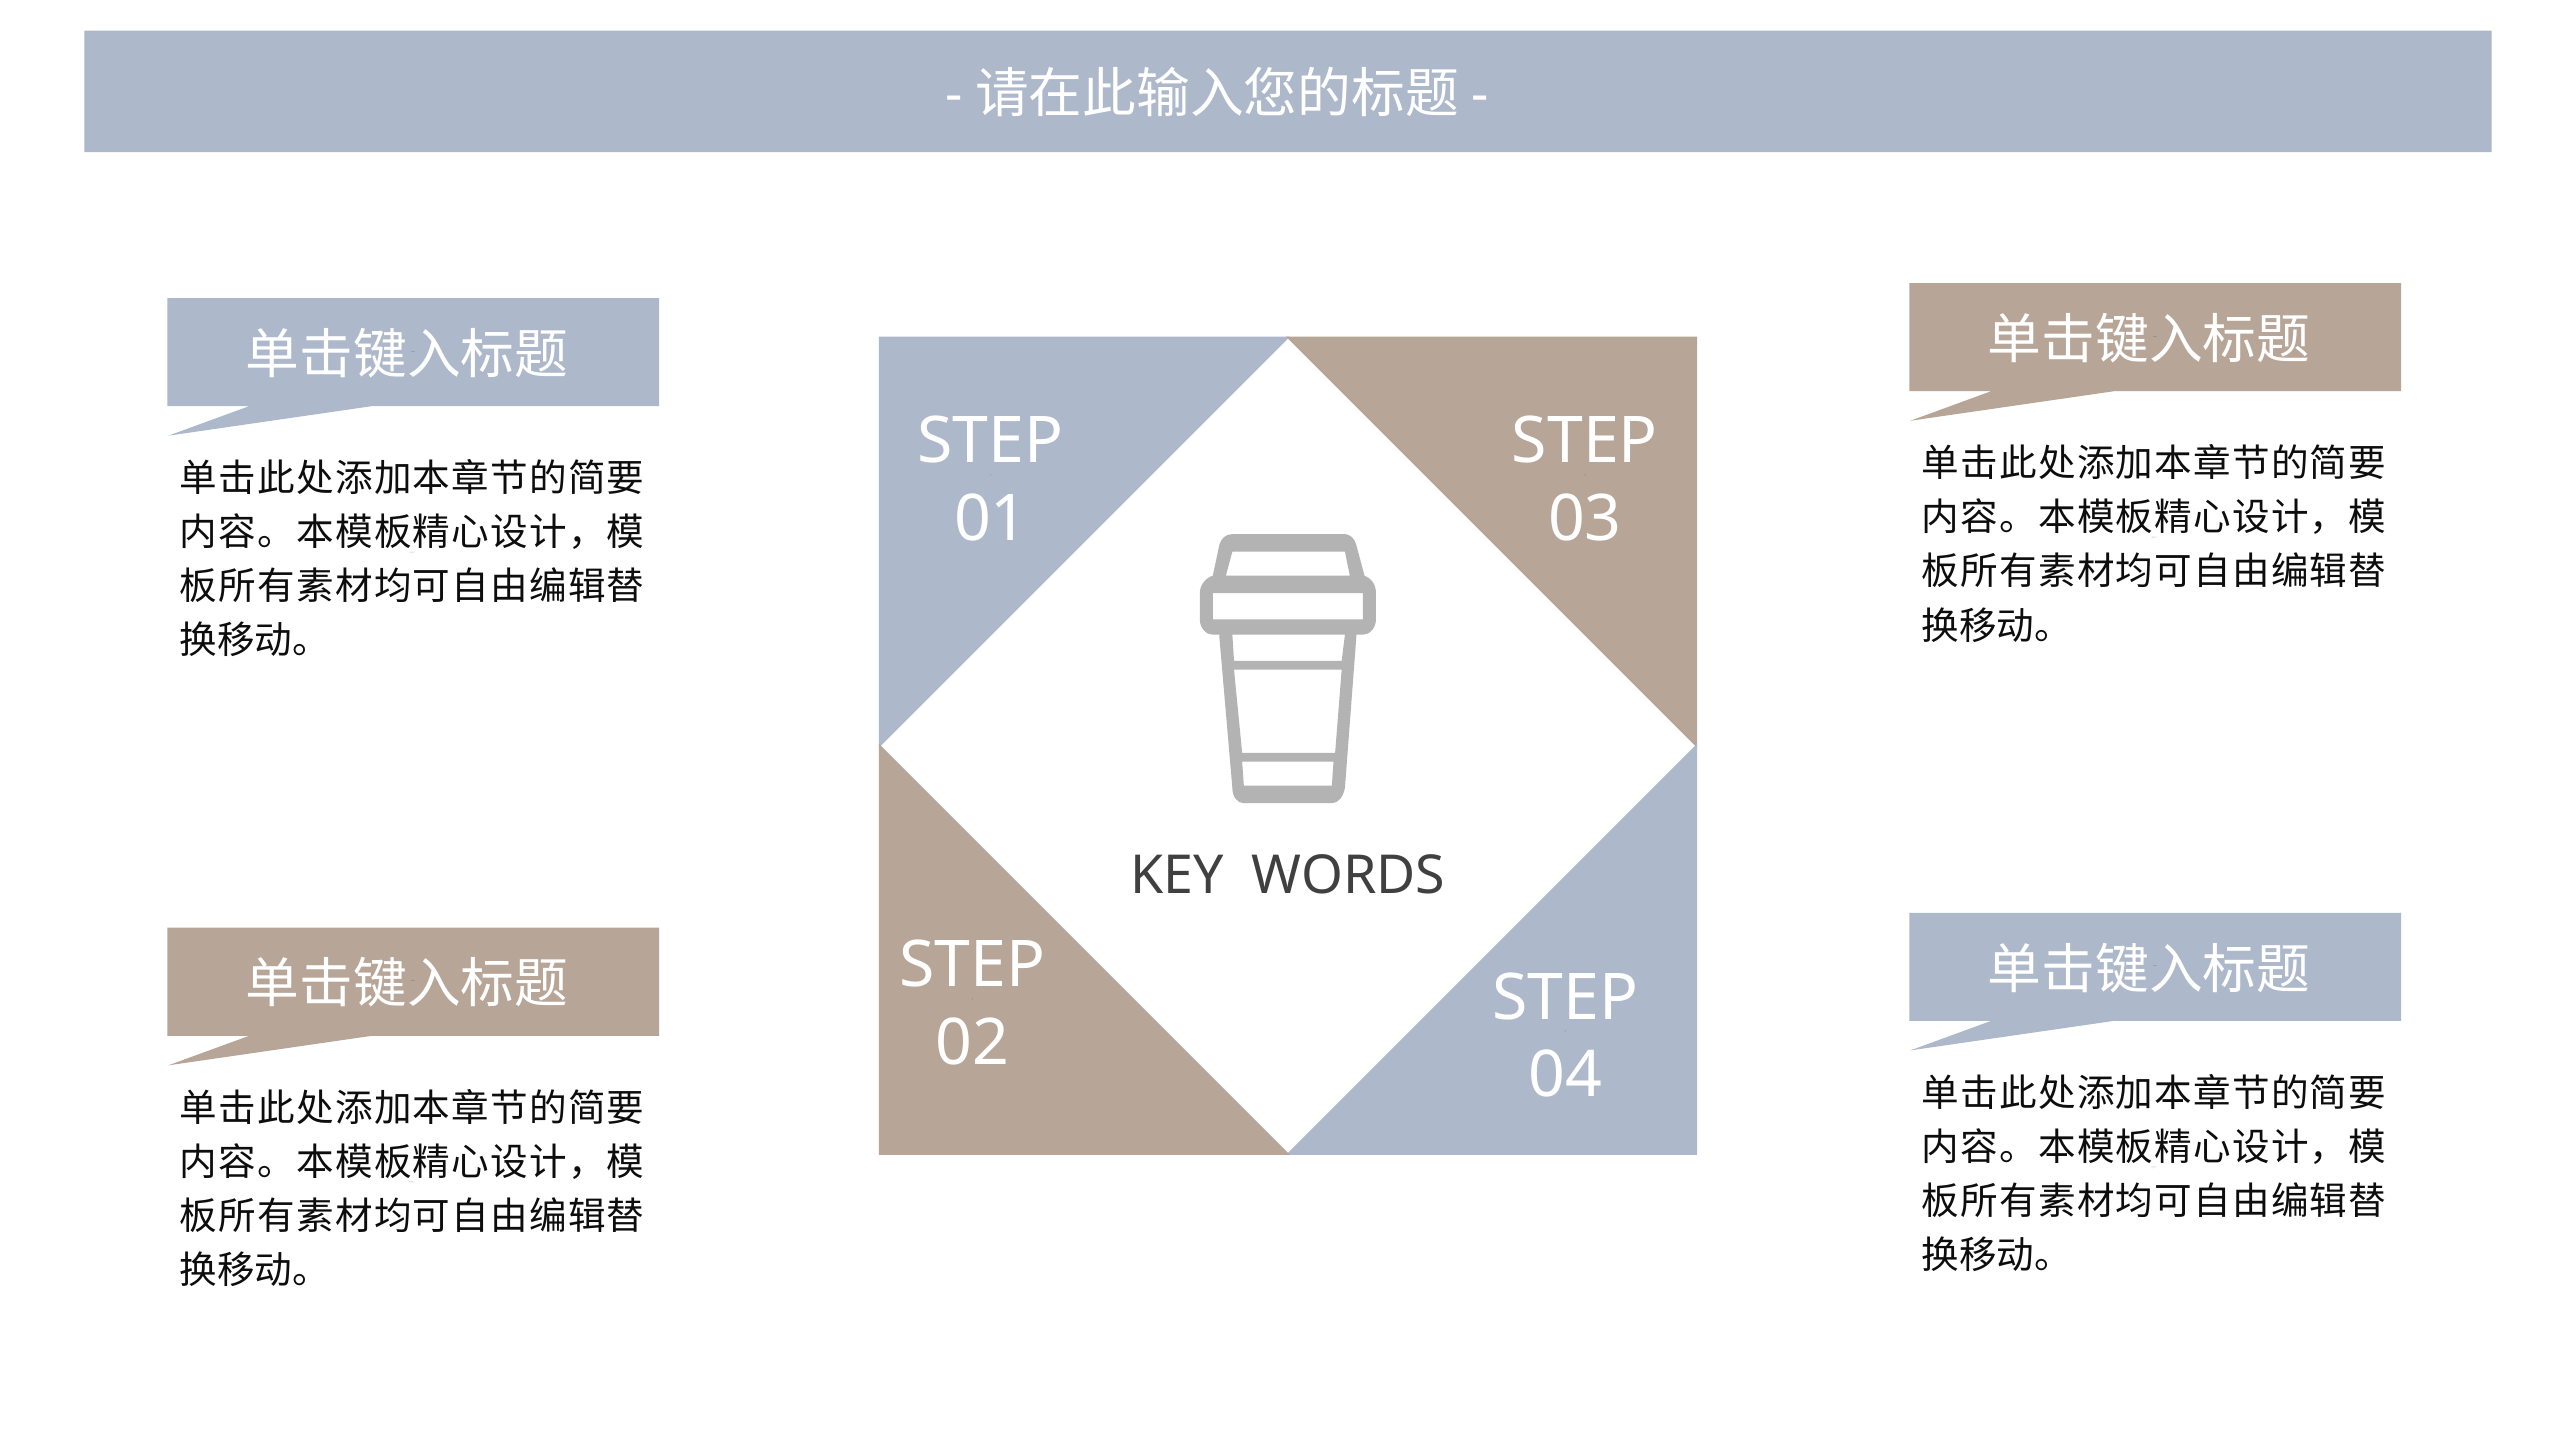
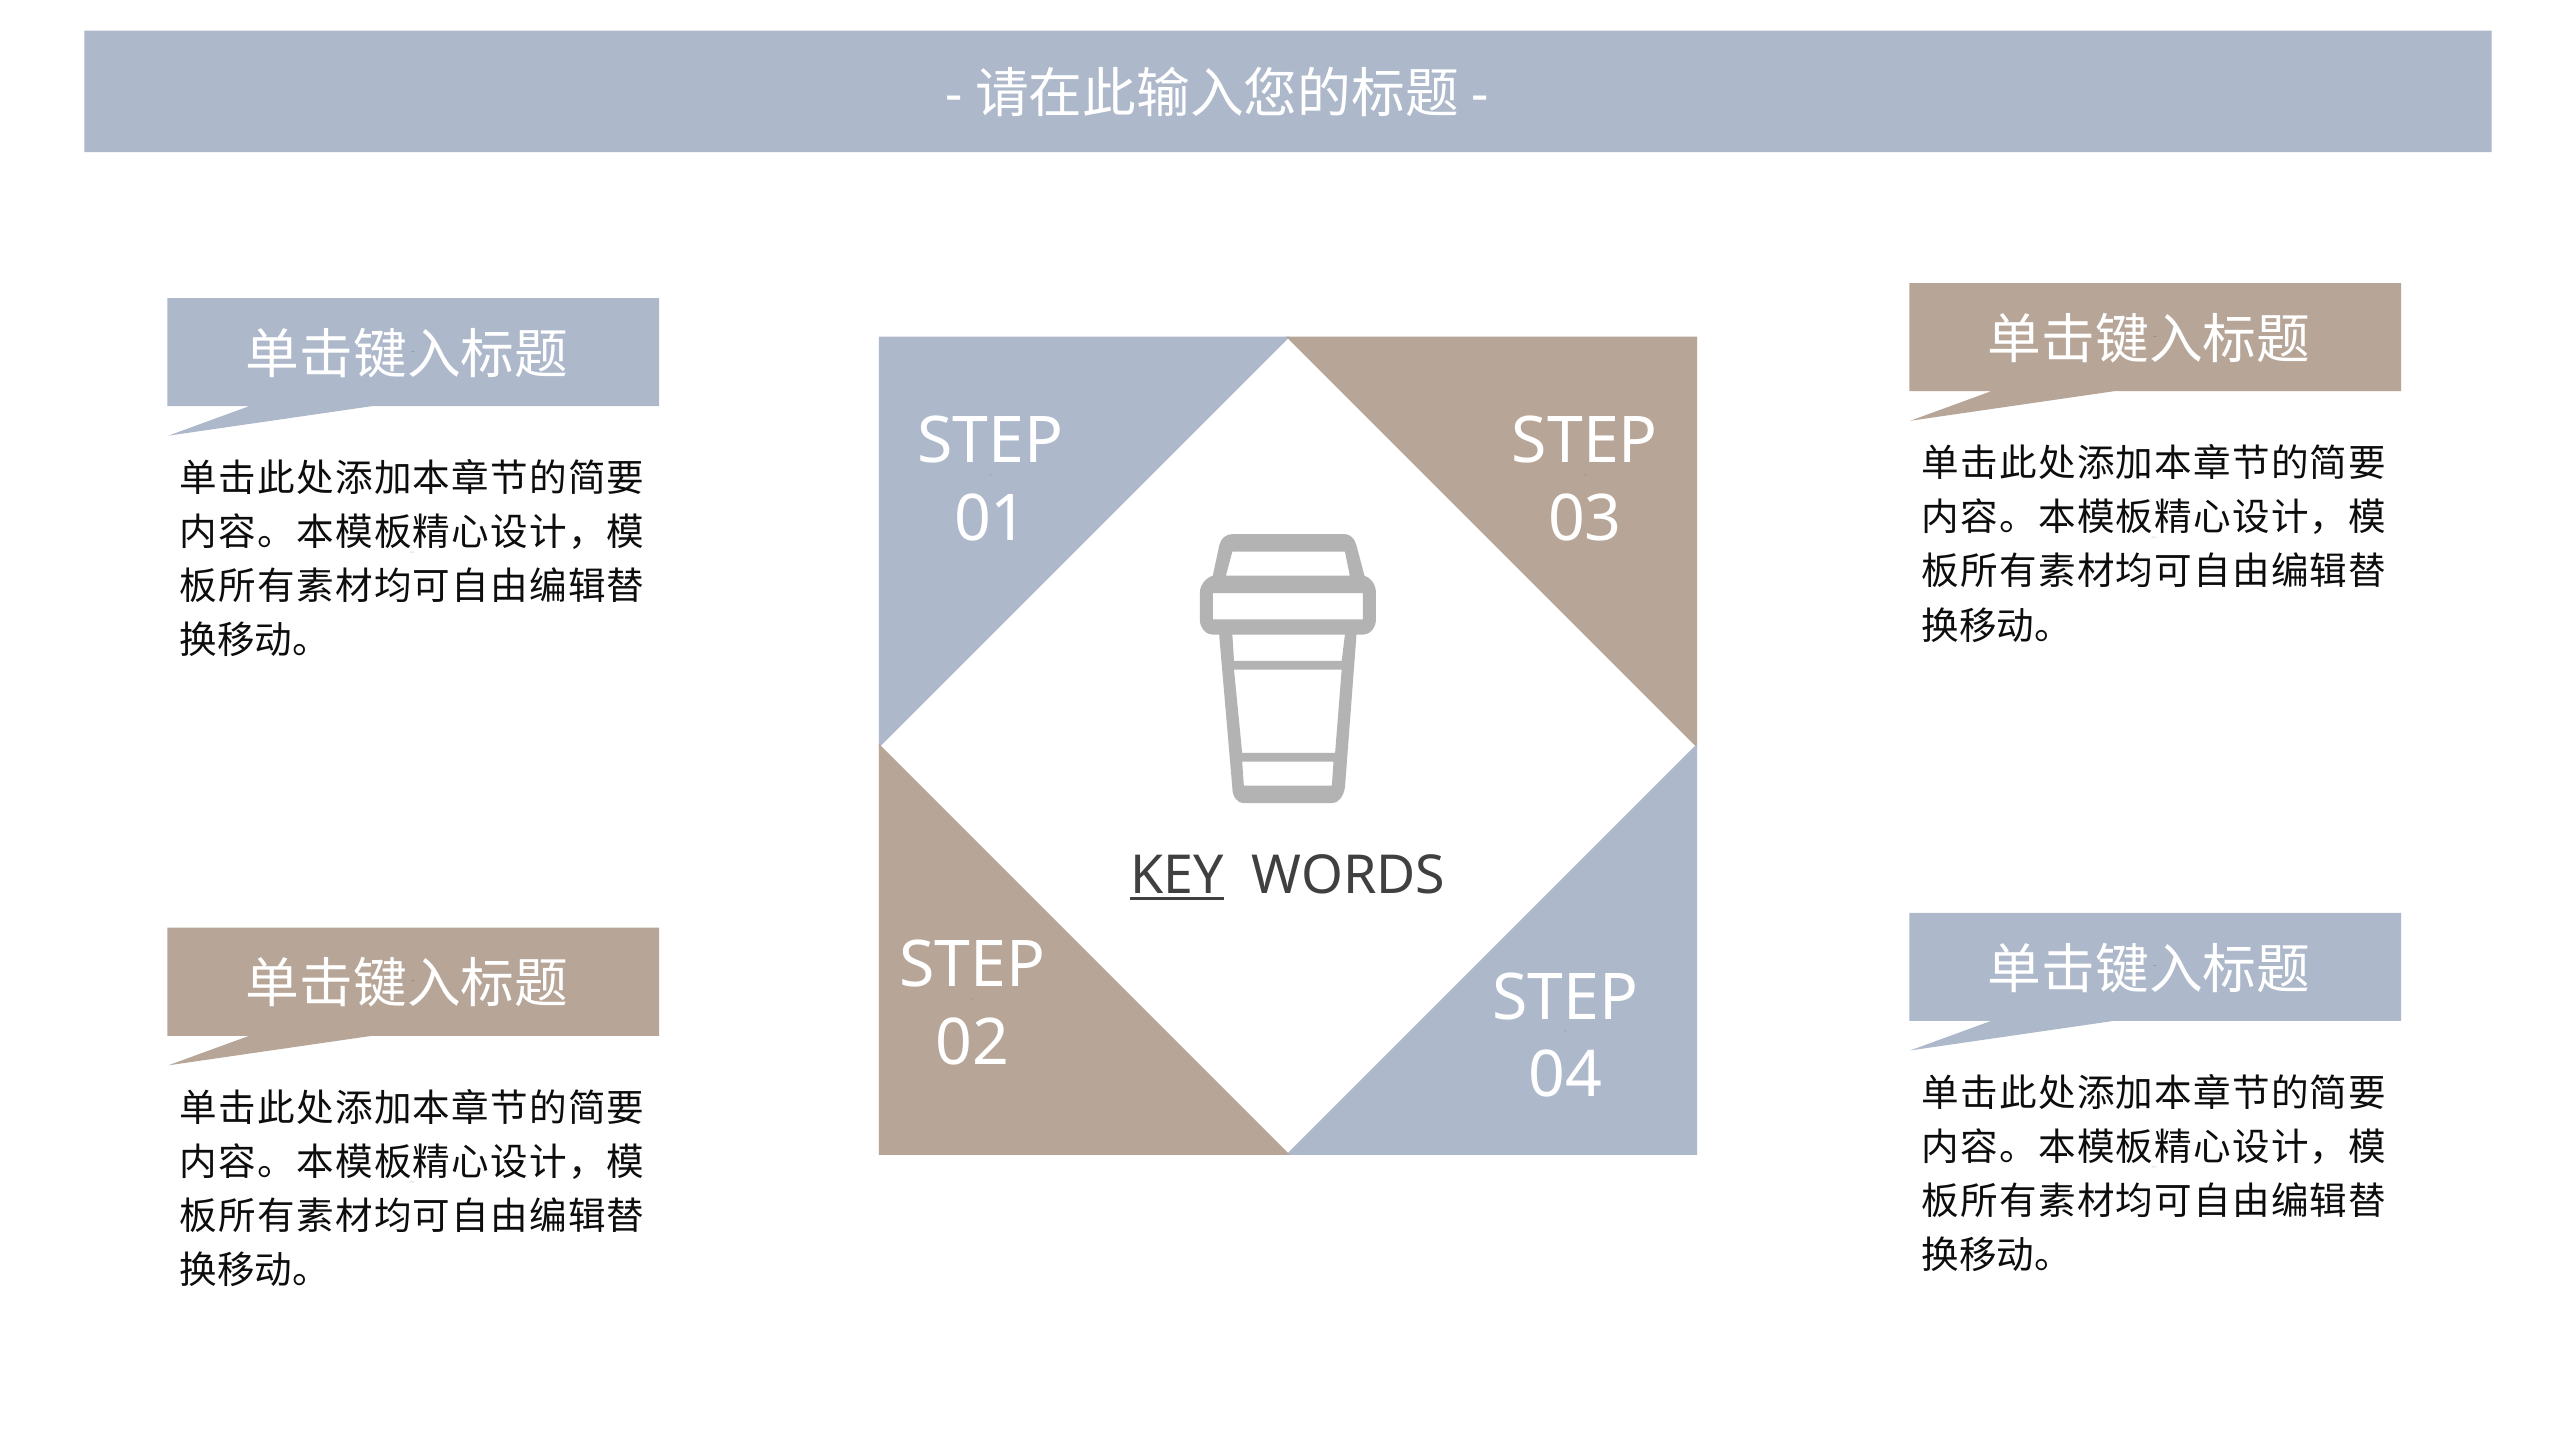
KEY at (1177, 875) underline: none -> present
